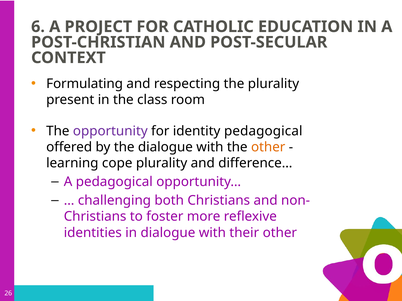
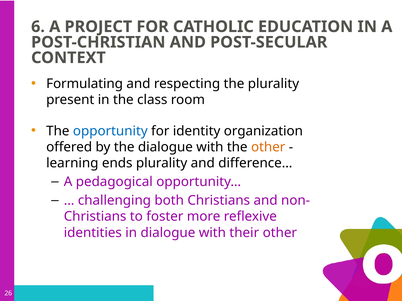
opportunity colour: purple -> blue
identity pedagogical: pedagogical -> organization
cope: cope -> ends
